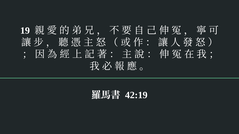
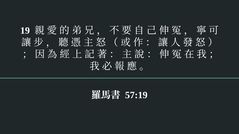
42:19: 42:19 -> 57:19
